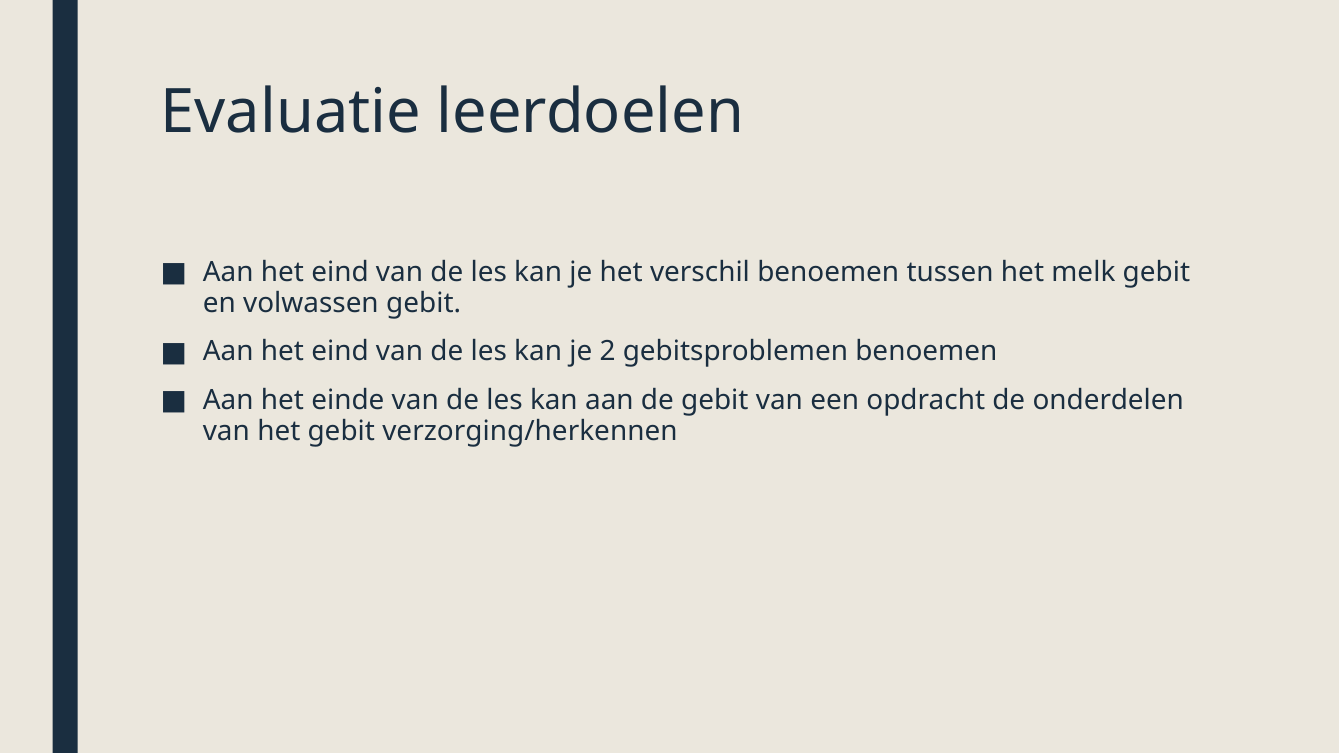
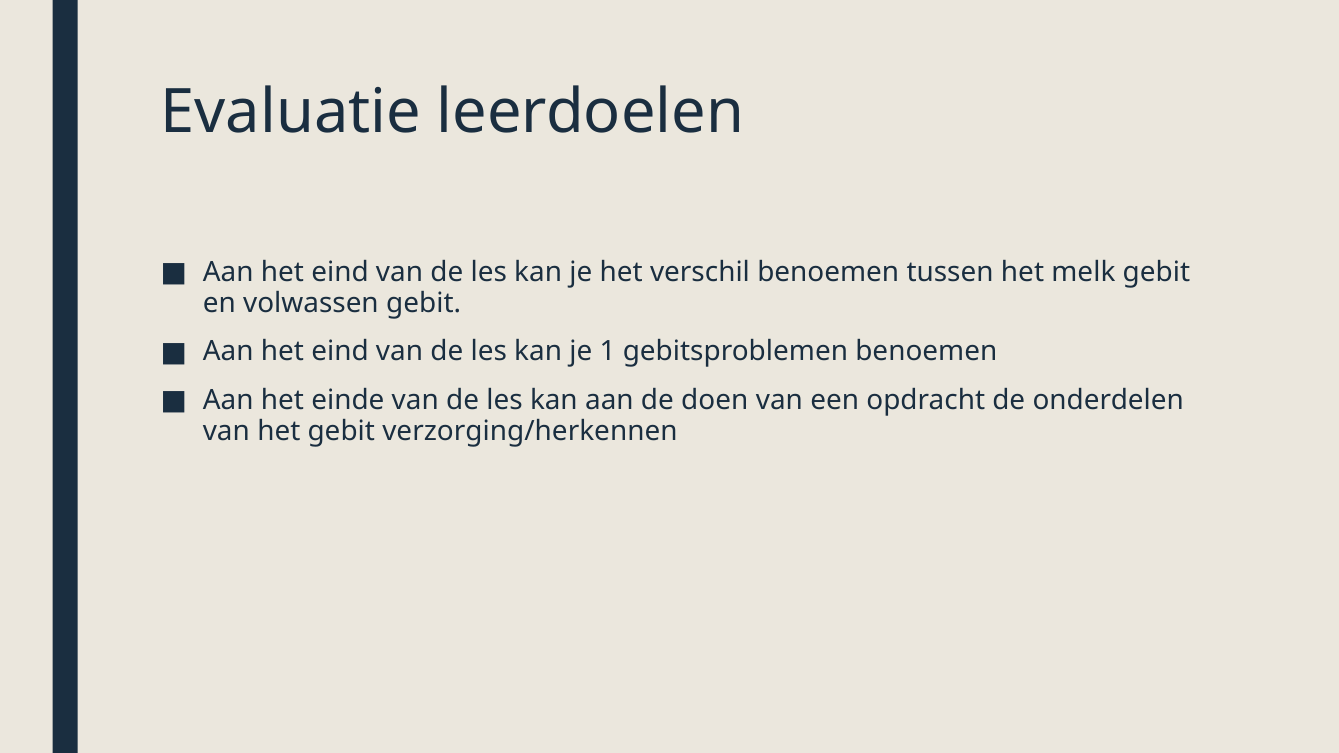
2: 2 -> 1
de gebit: gebit -> doen
